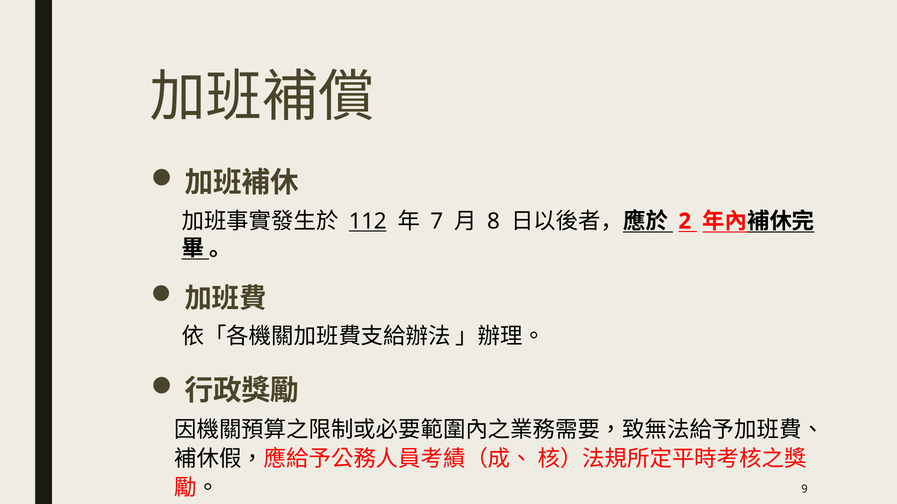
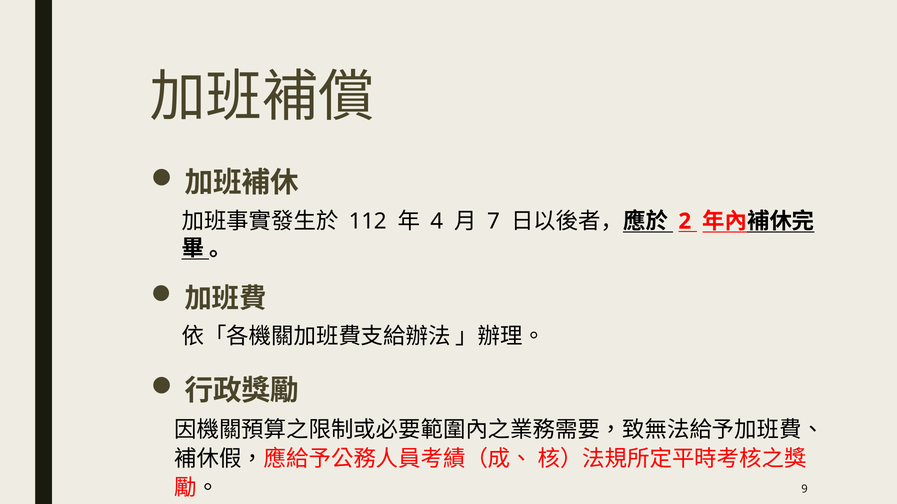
112 underline: present -> none
7: 7 -> 4
8: 8 -> 7
